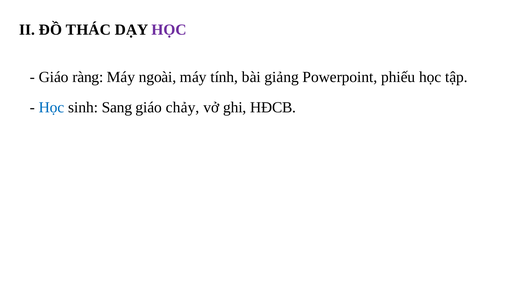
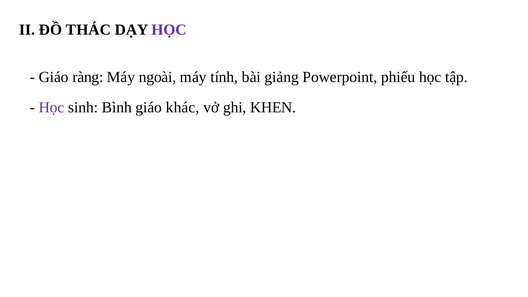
Học at (52, 108) colour: blue -> purple
Sang: Sang -> Bình
chảy: chảy -> khác
HĐCB: HĐCB -> KHEN
